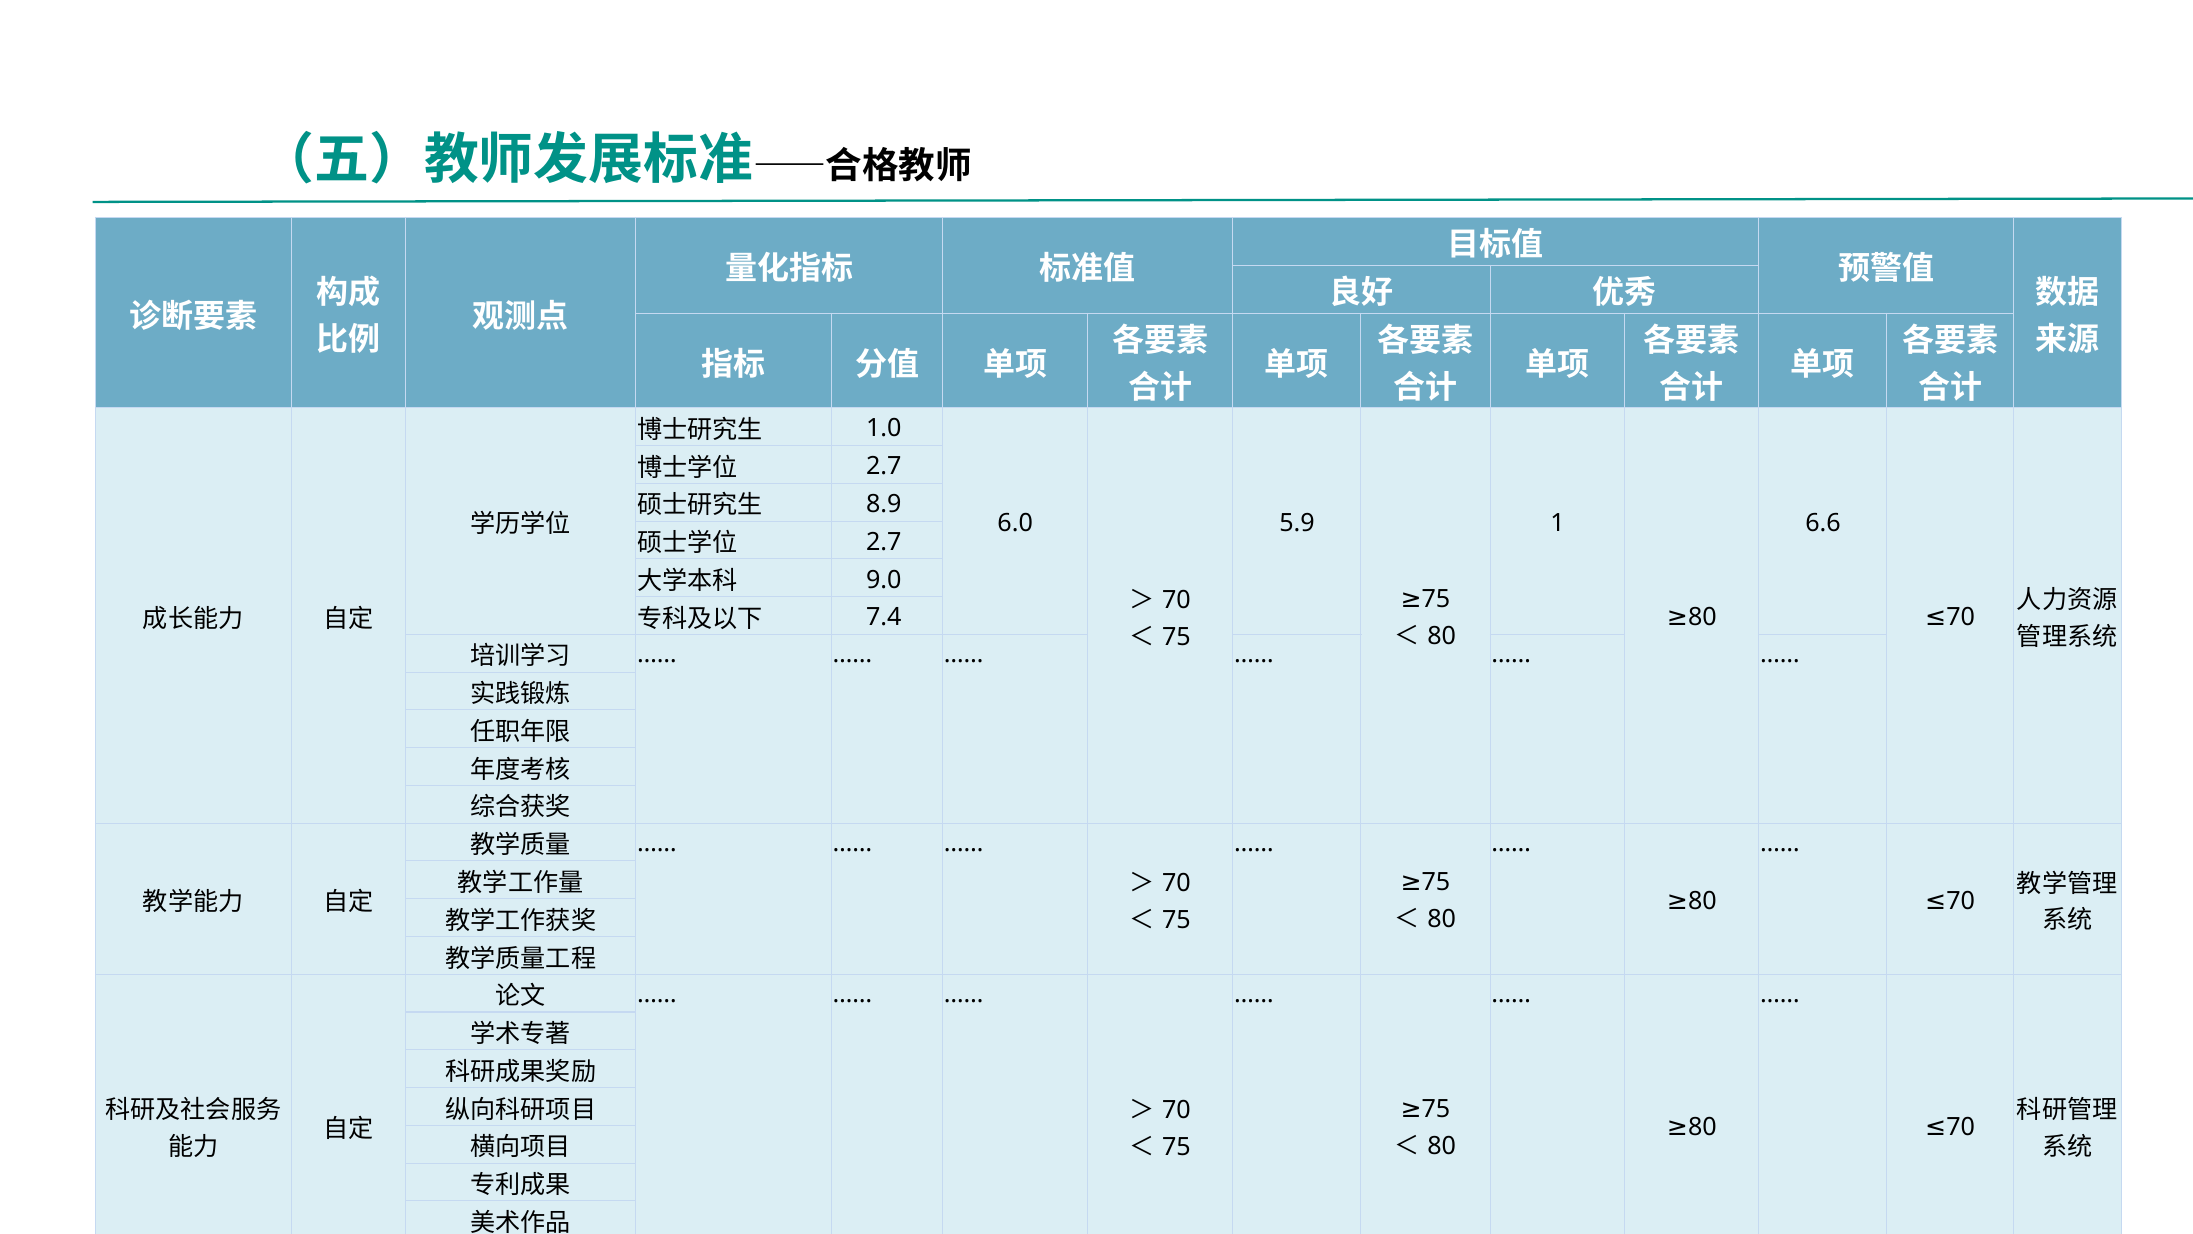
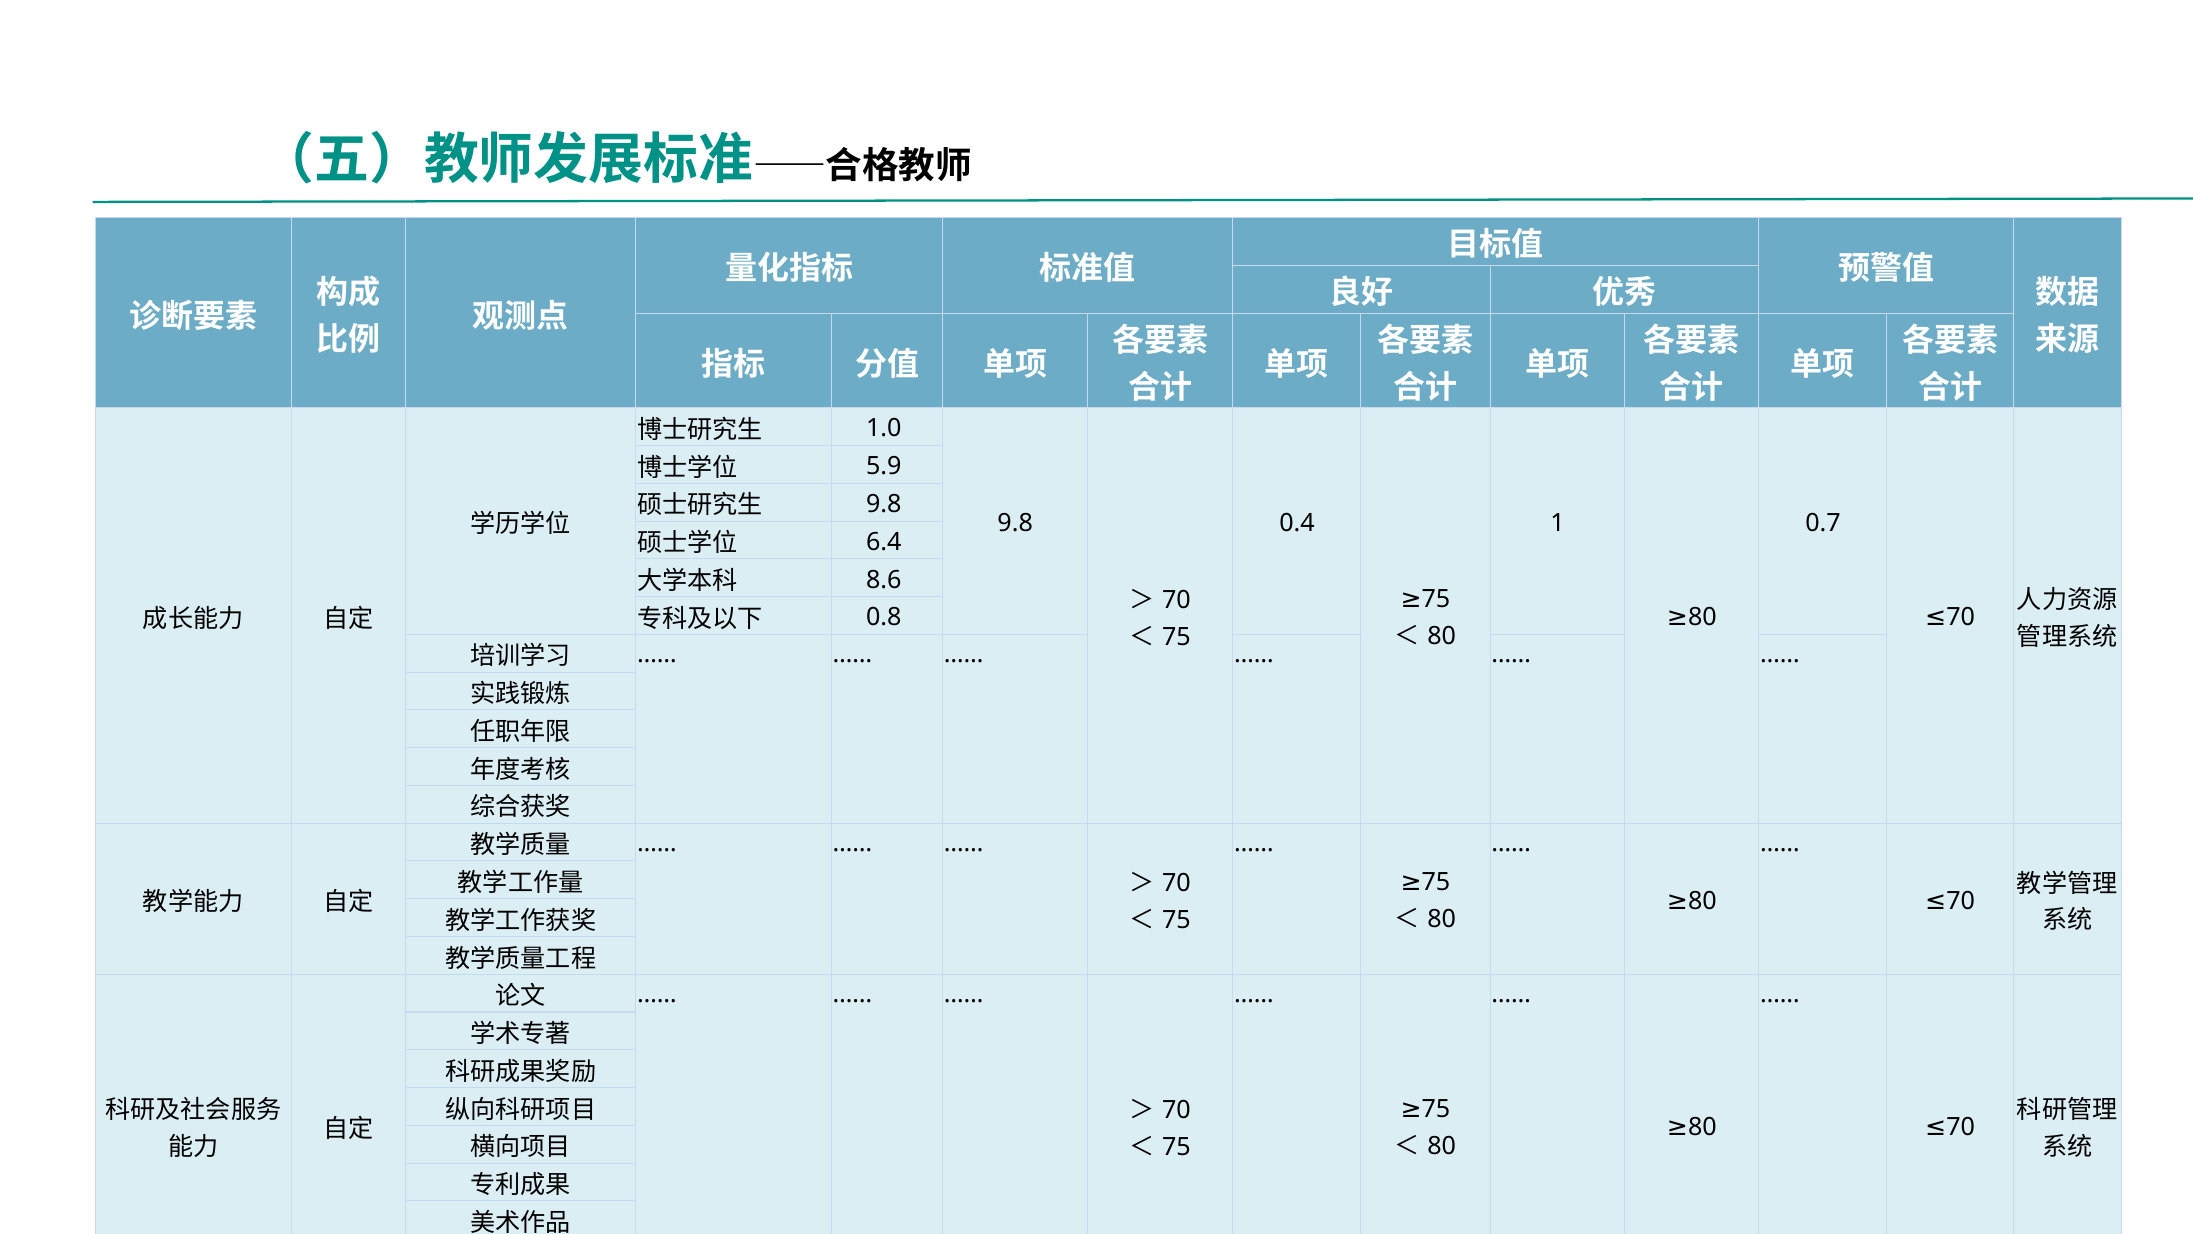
2.7 at (884, 466): 2.7 -> 5.9
8.9 at (884, 504): 8.9 -> 9.8
6.0 at (1015, 523): 6.0 -> 9.8
5.9: 5.9 -> 0.4
6.6: 6.6 -> 0.7
2.7 at (884, 542): 2.7 -> 6.4
9.0: 9.0 -> 8.6
7.4: 7.4 -> 0.8
